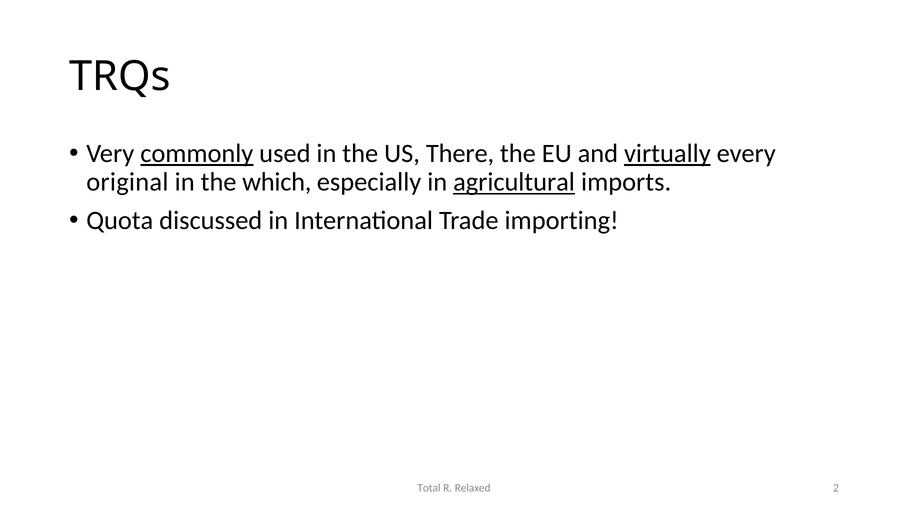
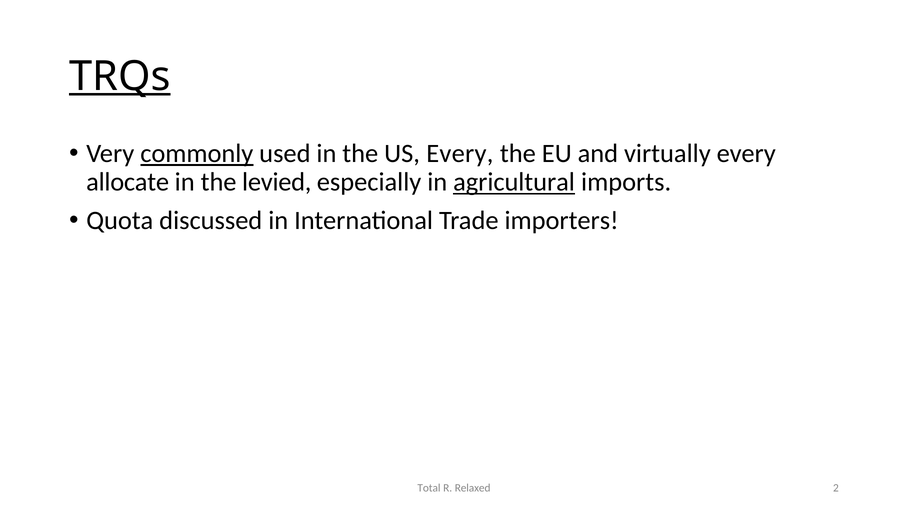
TRQs underline: none -> present
US There: There -> Every
virtually underline: present -> none
original: original -> allocate
which: which -> levied
importing: importing -> importers
